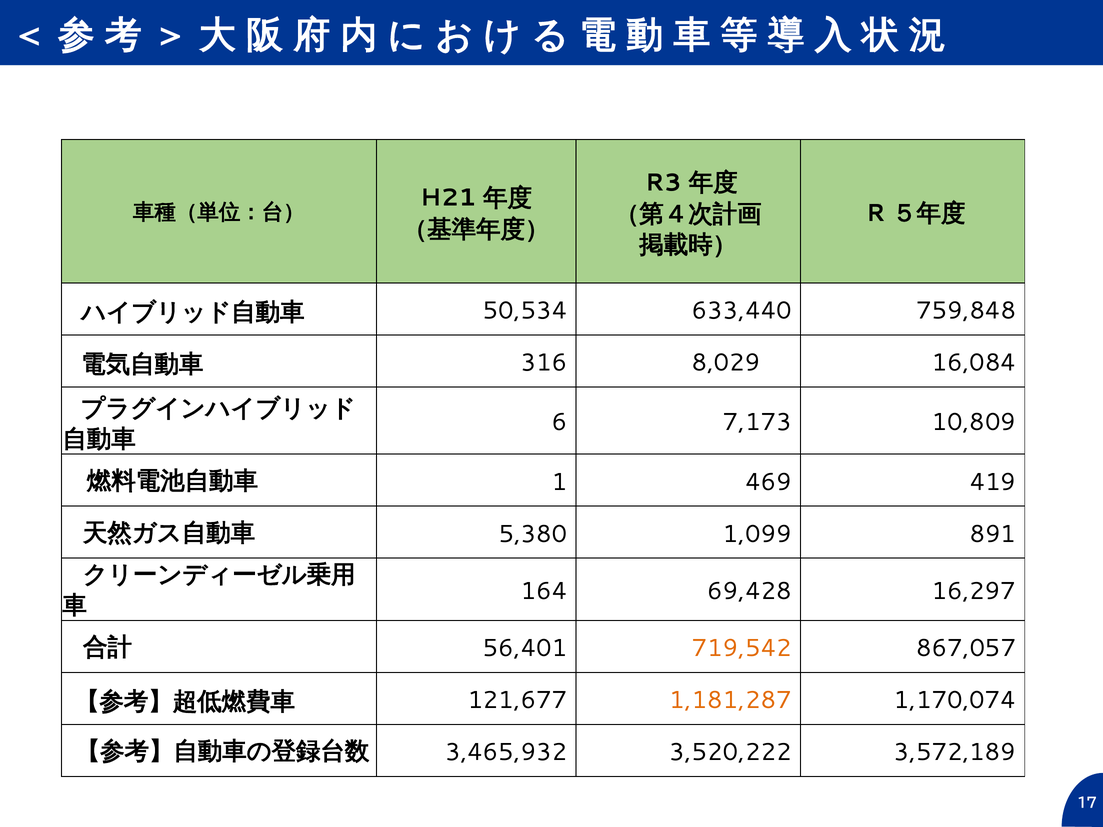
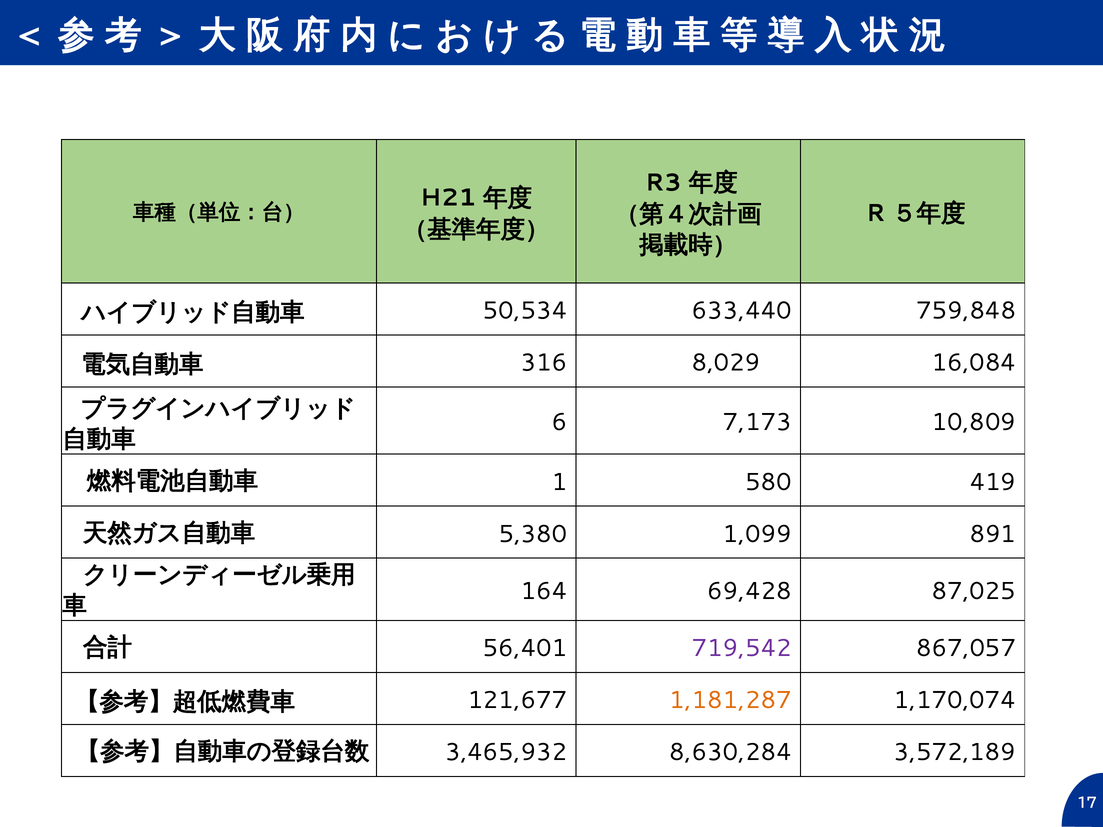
469: 469 -> 580
16,297: 16,297 -> 87,025
719,542 colour: orange -> purple
3,520,222: 3,520,222 -> 8,630,284
